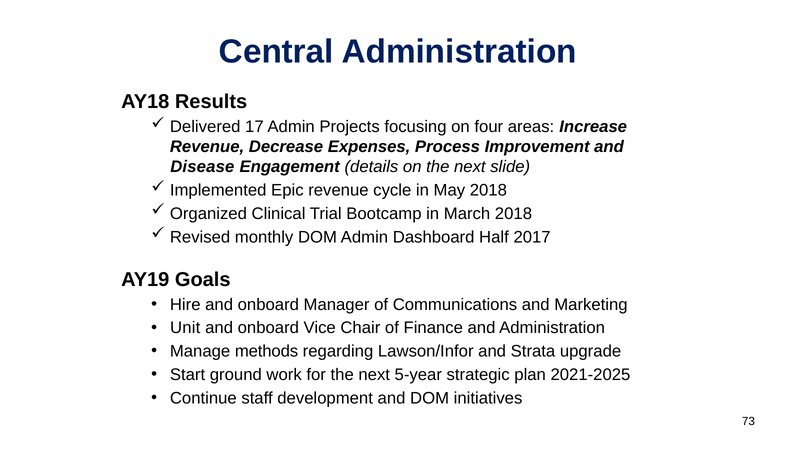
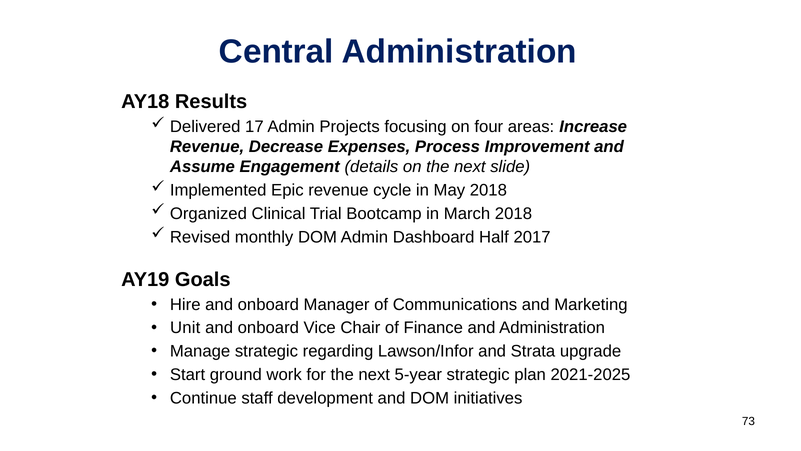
Disease: Disease -> Assume
Manage methods: methods -> strategic
